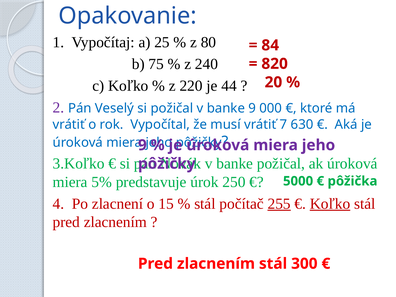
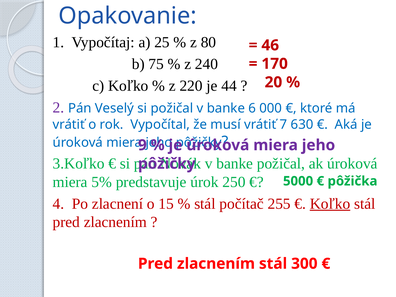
84: 84 -> 46
820: 820 -> 170
banke 9: 9 -> 6
255 underline: present -> none
